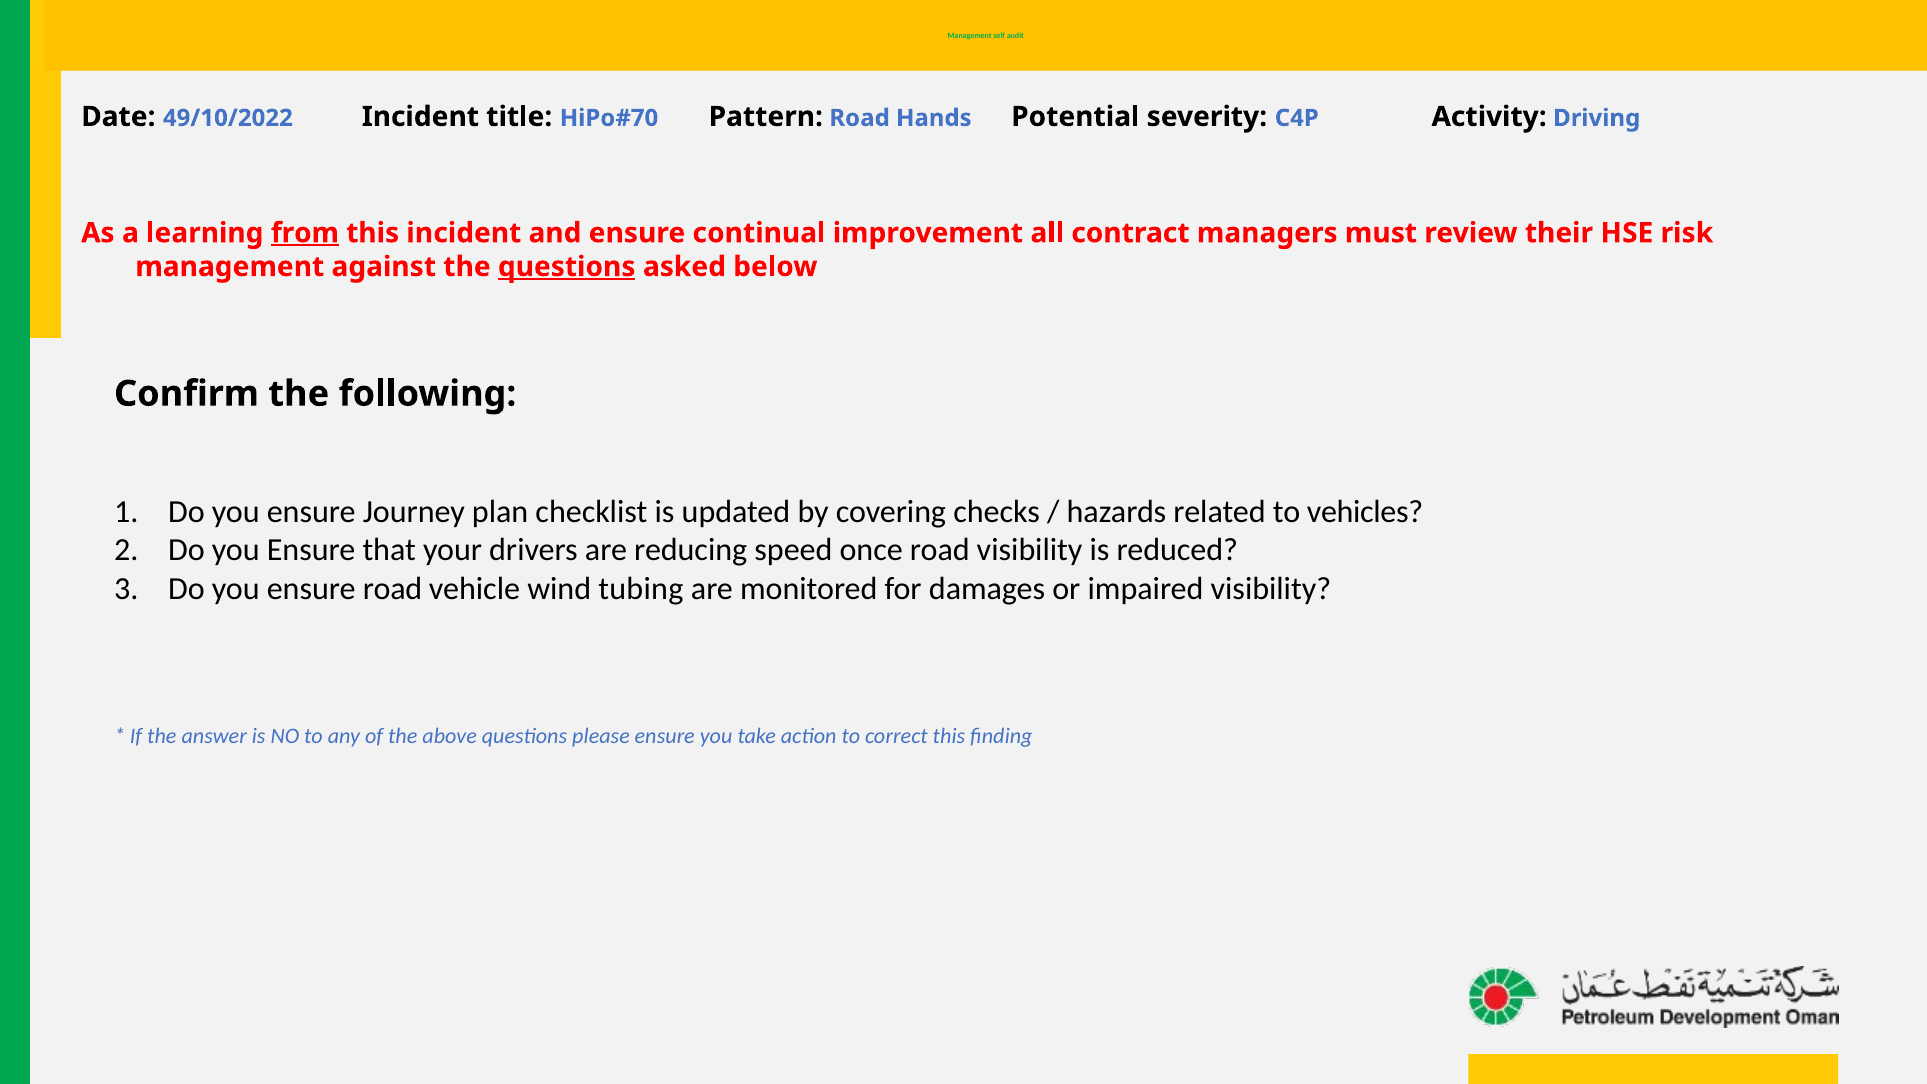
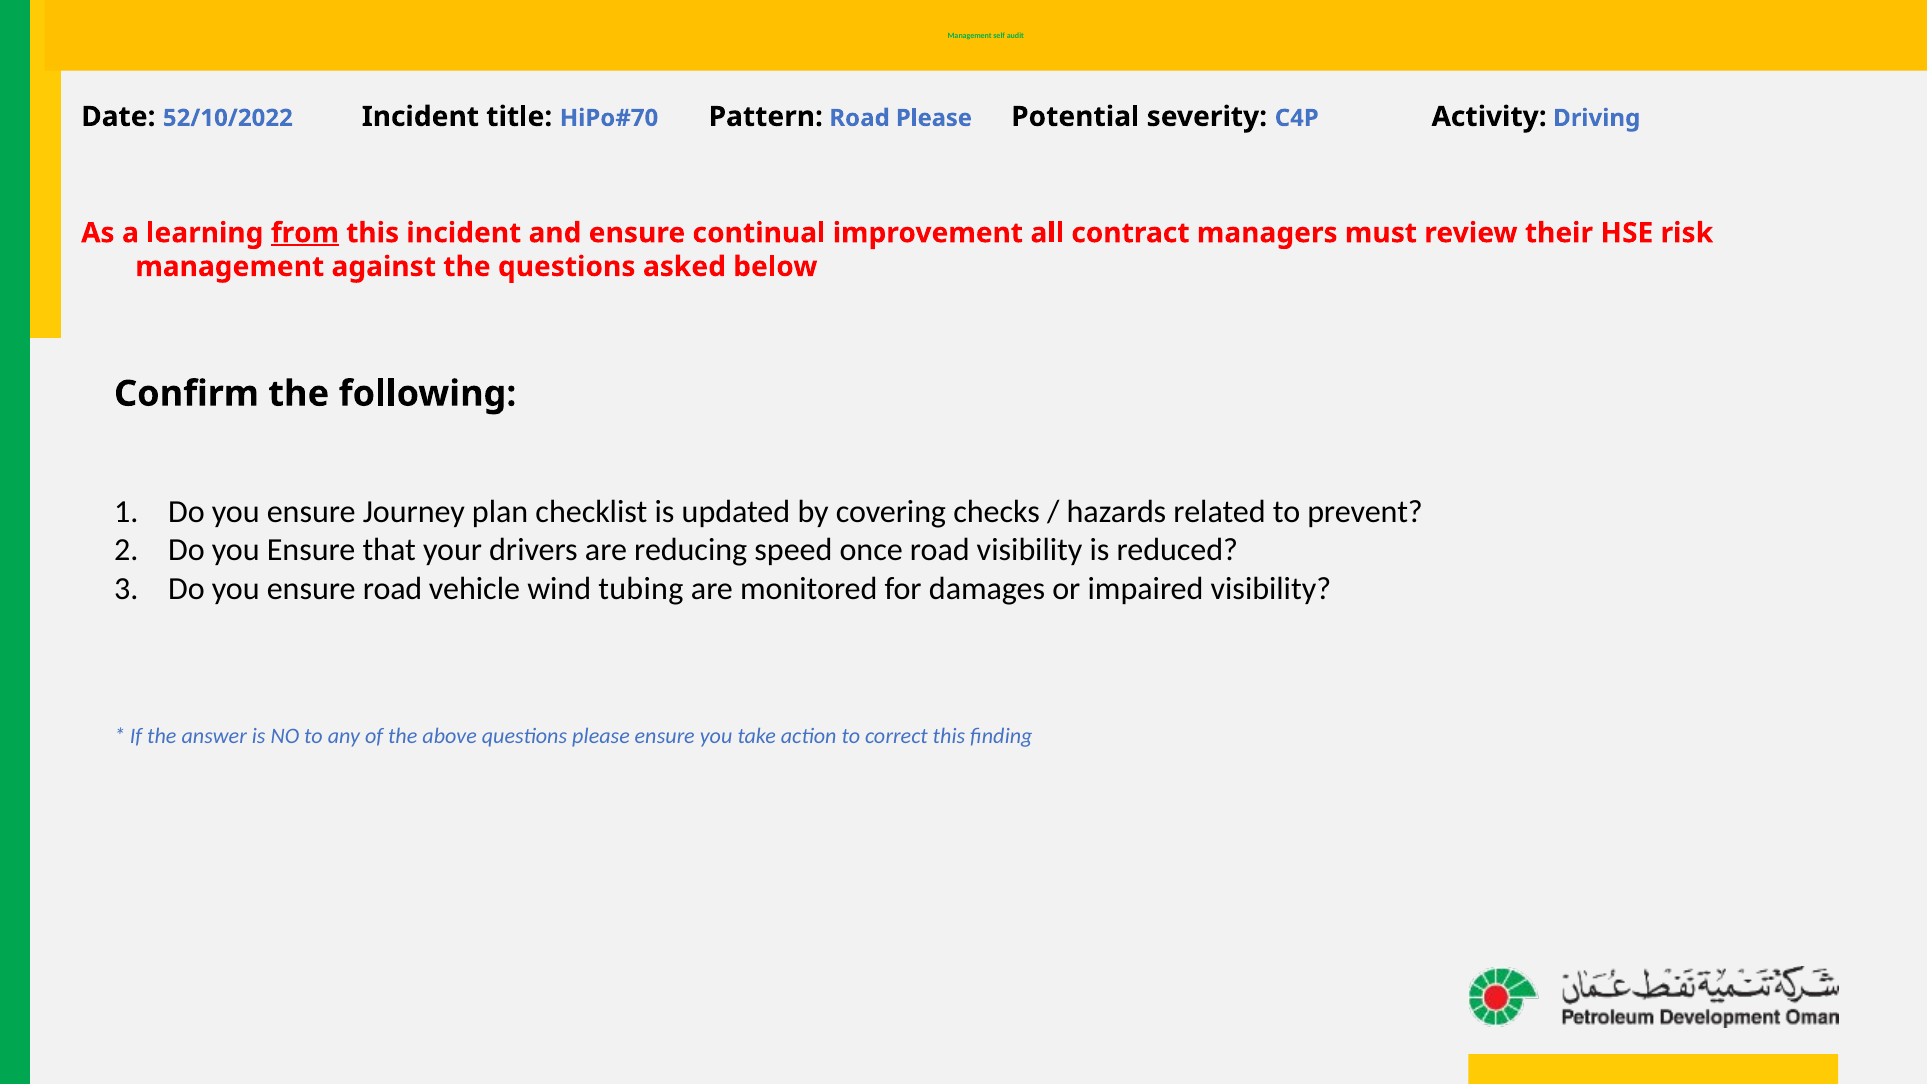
49/10/2022: 49/10/2022 -> 52/10/2022
Road Hands: Hands -> Please
questions at (567, 267) underline: present -> none
vehicles: vehicles -> prevent
